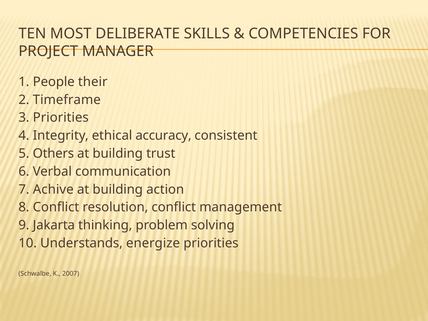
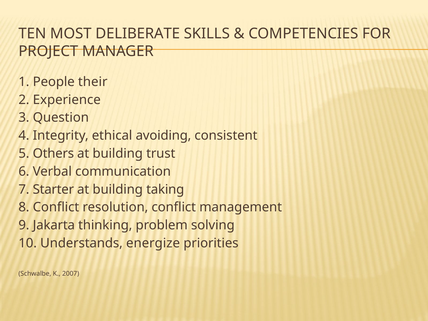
Timeframe: Timeframe -> Experience
3 Priorities: Priorities -> Question
accuracy: accuracy -> avoiding
Achive: Achive -> Starter
action: action -> taking
